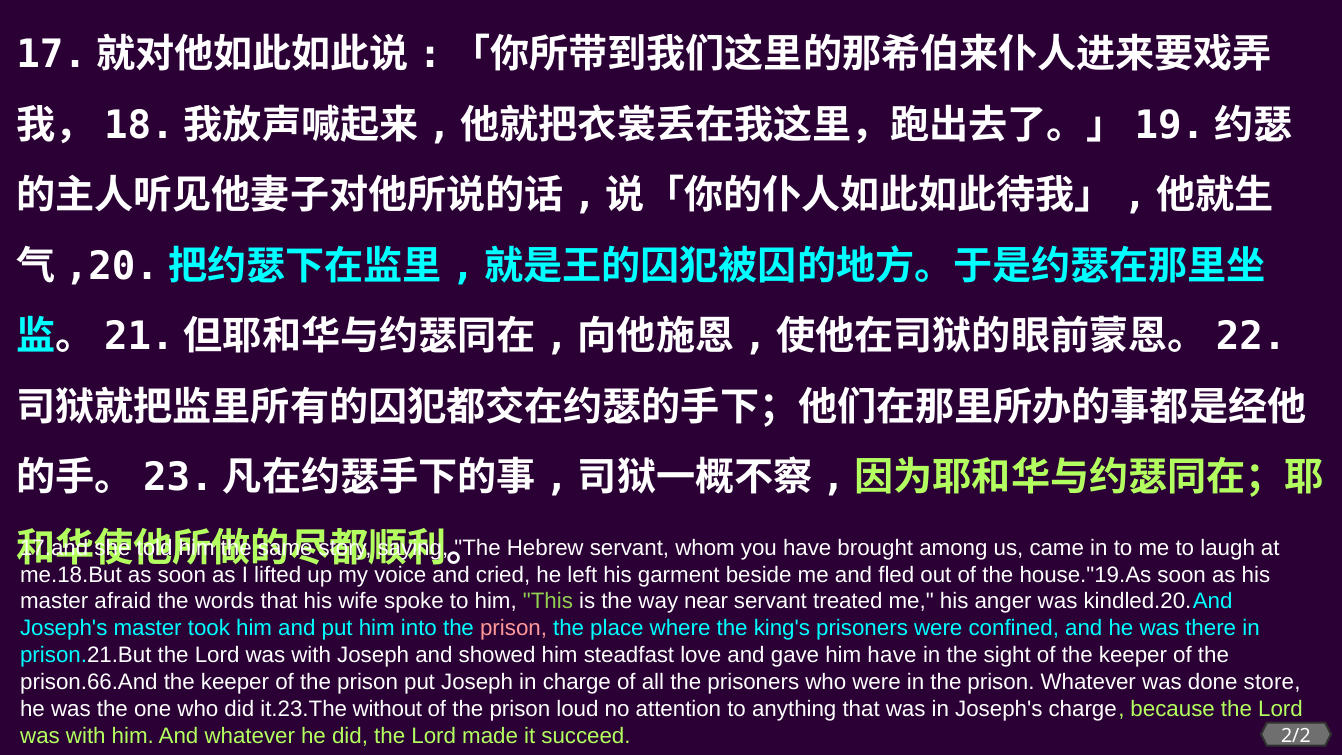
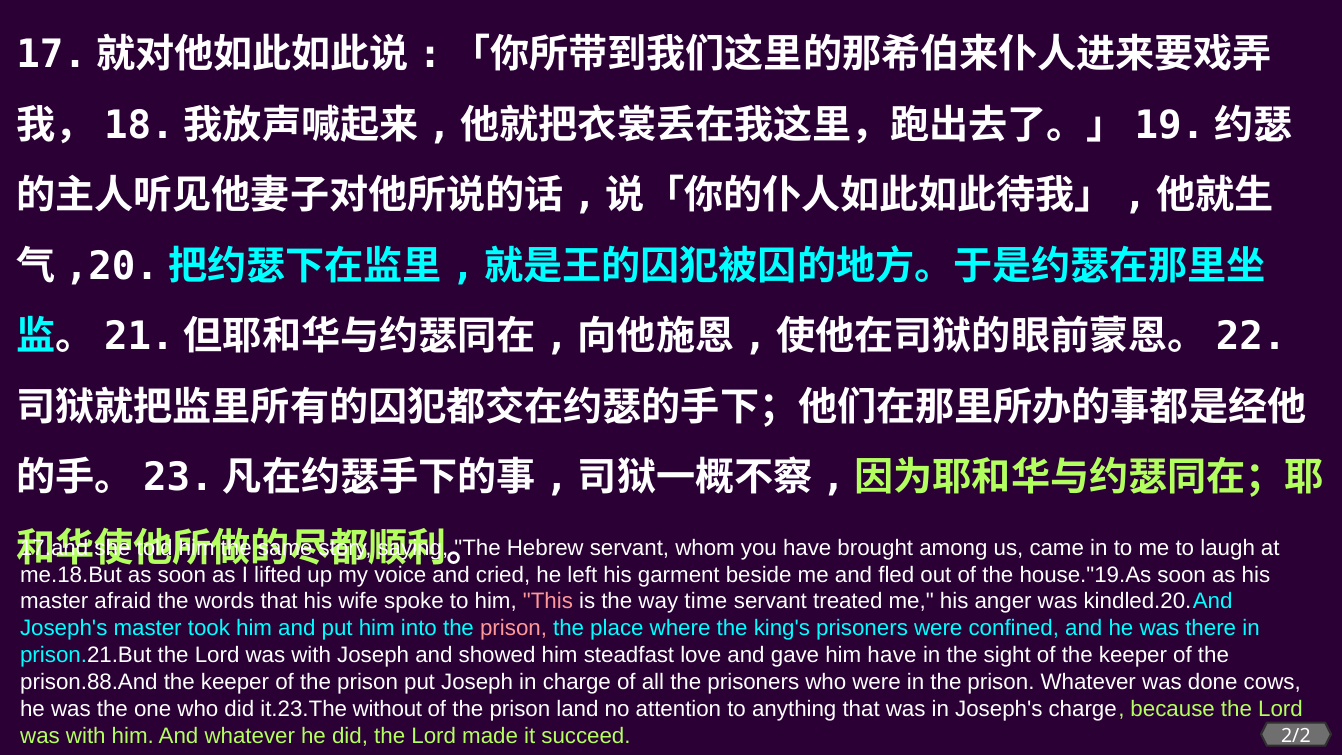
This colour: light green -> pink
near: near -> time
prison.66.And: prison.66.And -> prison.88.And
store: store -> cows
loud: loud -> land
